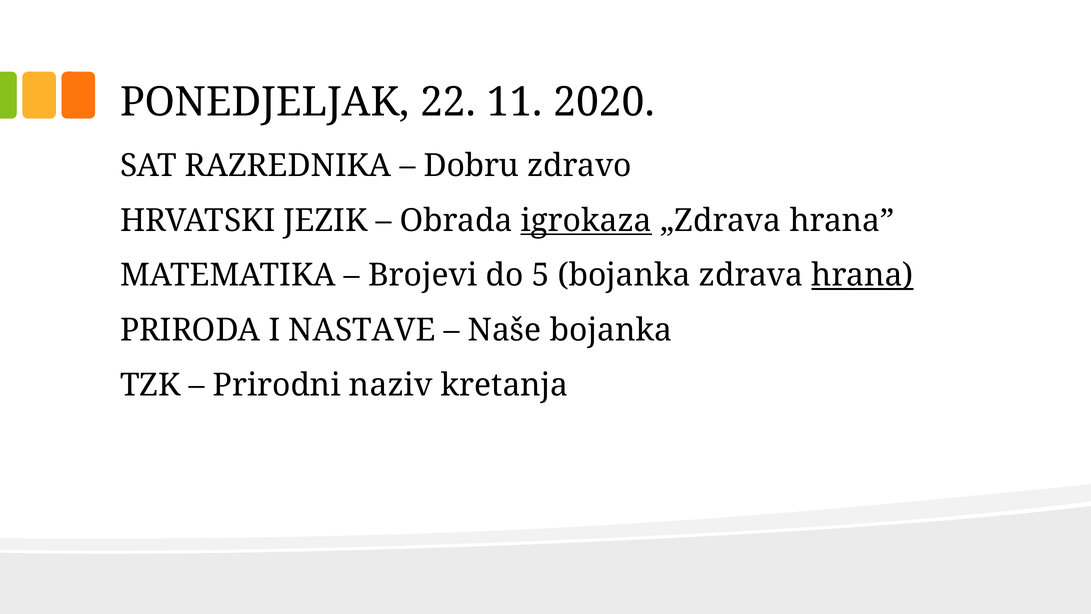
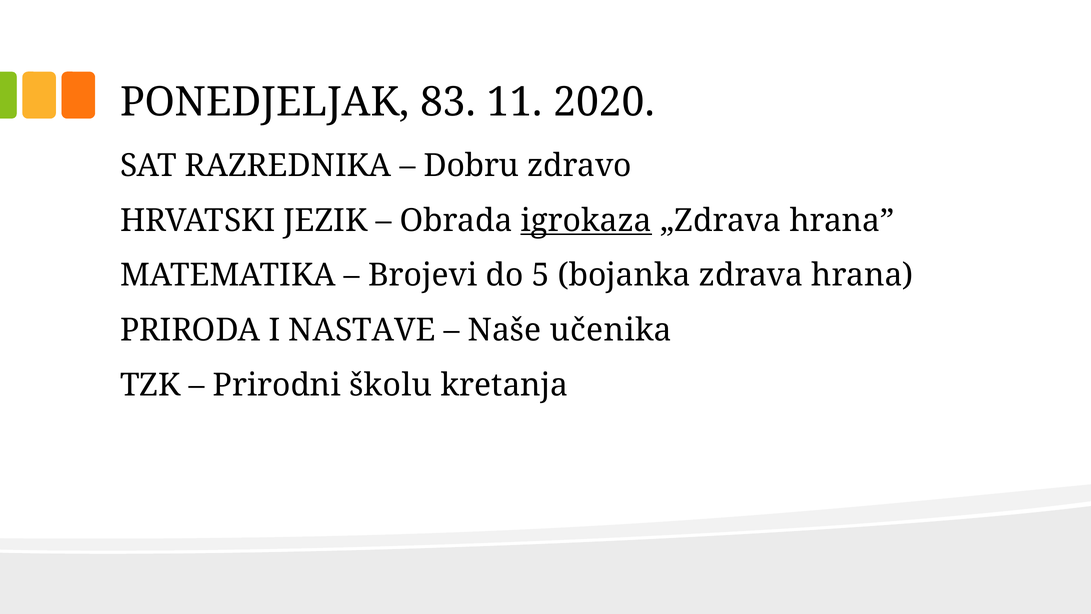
22: 22 -> 83
hrana at (862, 275) underline: present -> none
Naše bojanka: bojanka -> učenika
naziv: naziv -> školu
